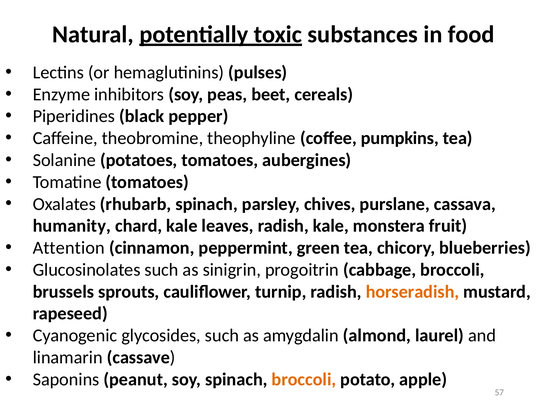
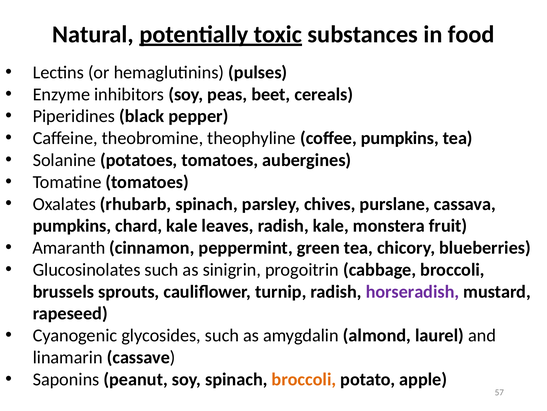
humanity at (72, 225): humanity -> pumpkins
Attention: Attention -> Amaranth
horseradish colour: orange -> purple
